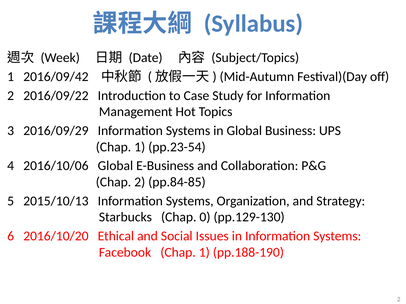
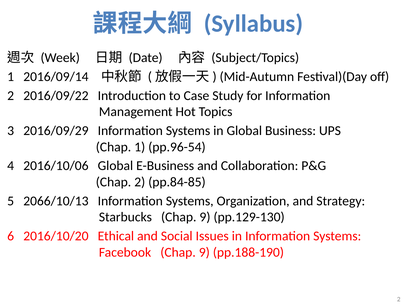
2016/09/42: 2016/09/42 -> 2016/09/14
pp.23-54: pp.23-54 -> pp.96-54
2015/10/13: 2015/10/13 -> 2066/10/13
Starbucks Chap 0: 0 -> 9
Facebook Chap 1: 1 -> 9
